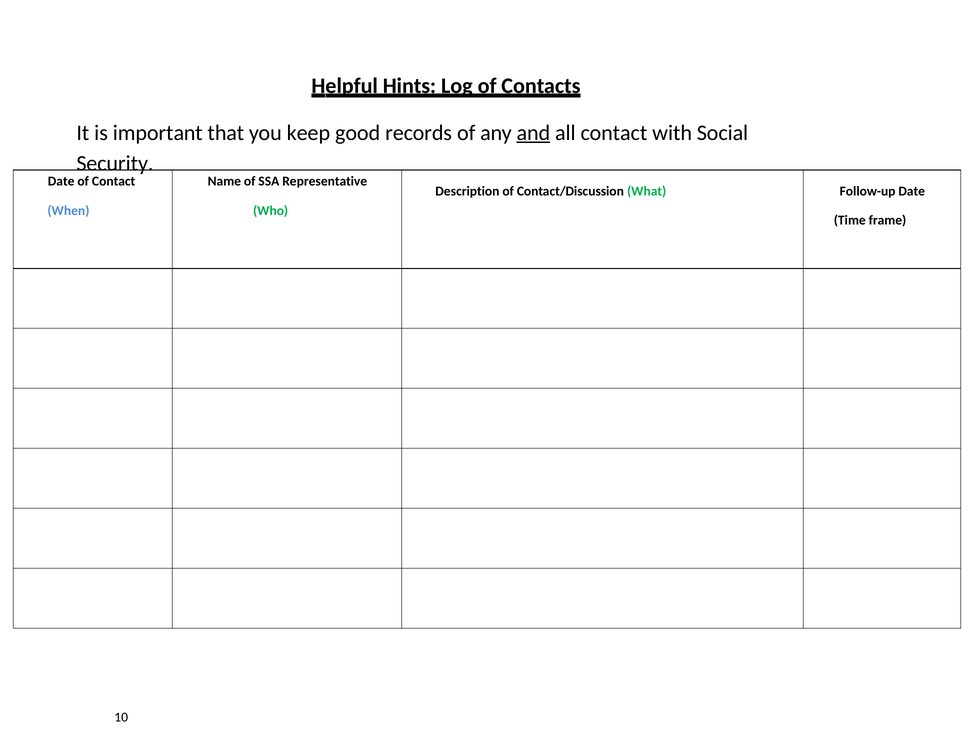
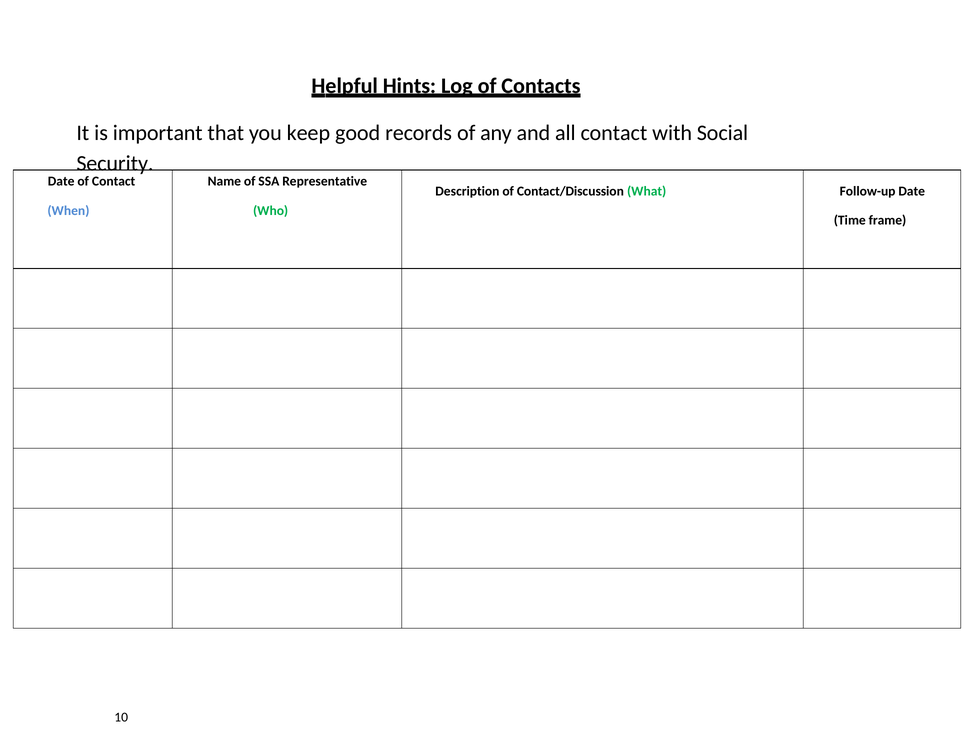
and underline: present -> none
